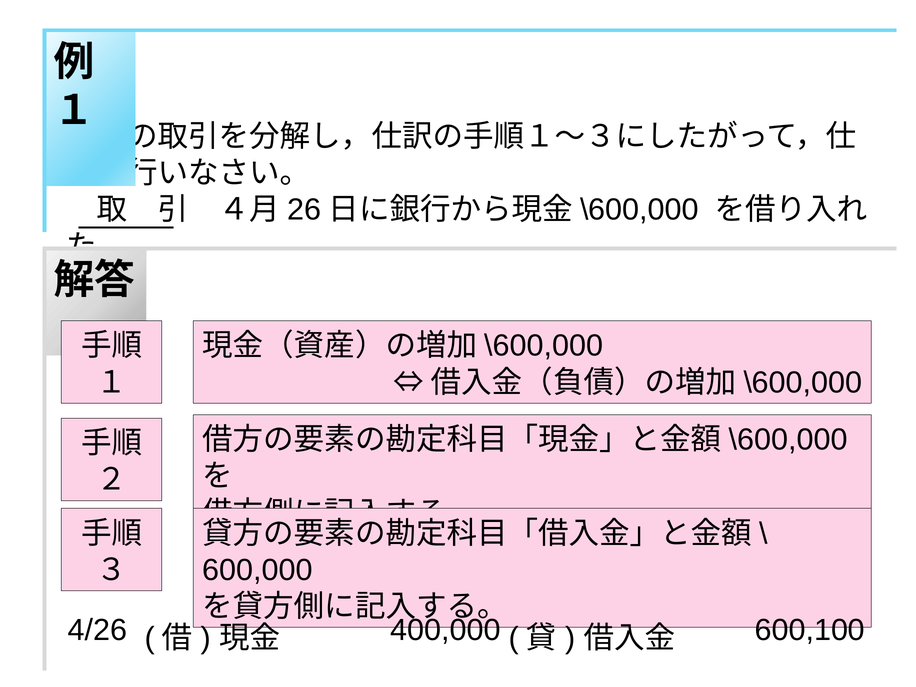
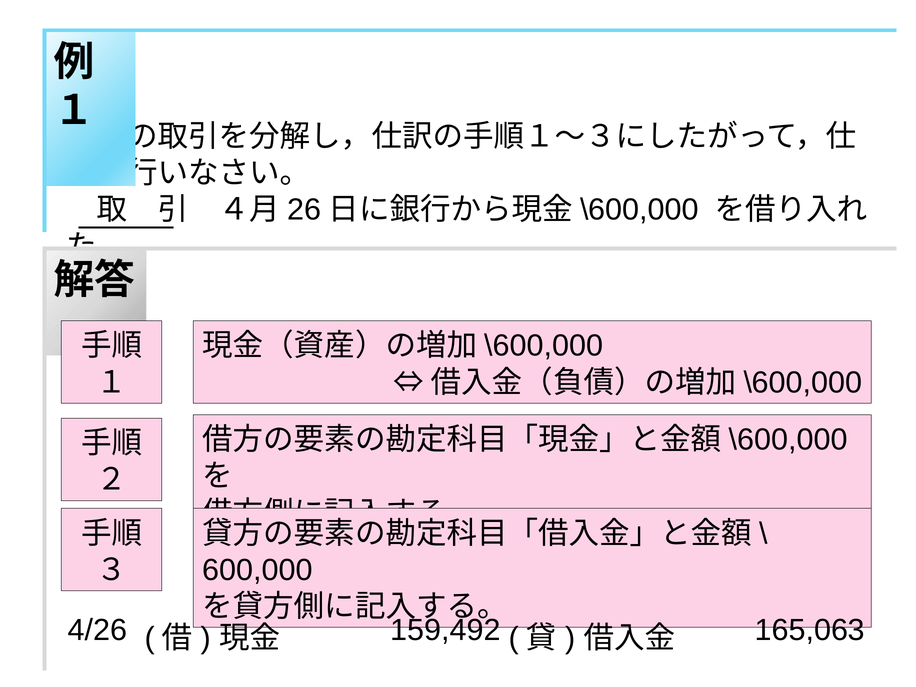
400,000: 400,000 -> 159,492
600,100: 600,100 -> 165,063
